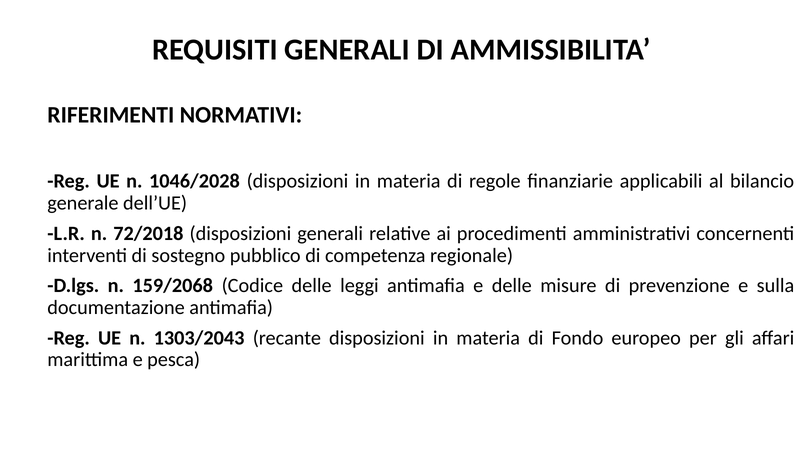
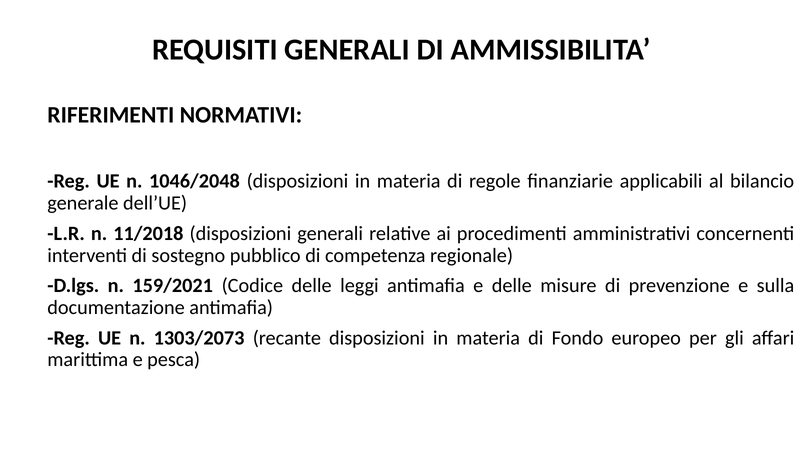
1046/2028: 1046/2028 -> 1046/2048
72/2018: 72/2018 -> 11/2018
159/2068: 159/2068 -> 159/2021
1303/2043: 1303/2043 -> 1303/2073
